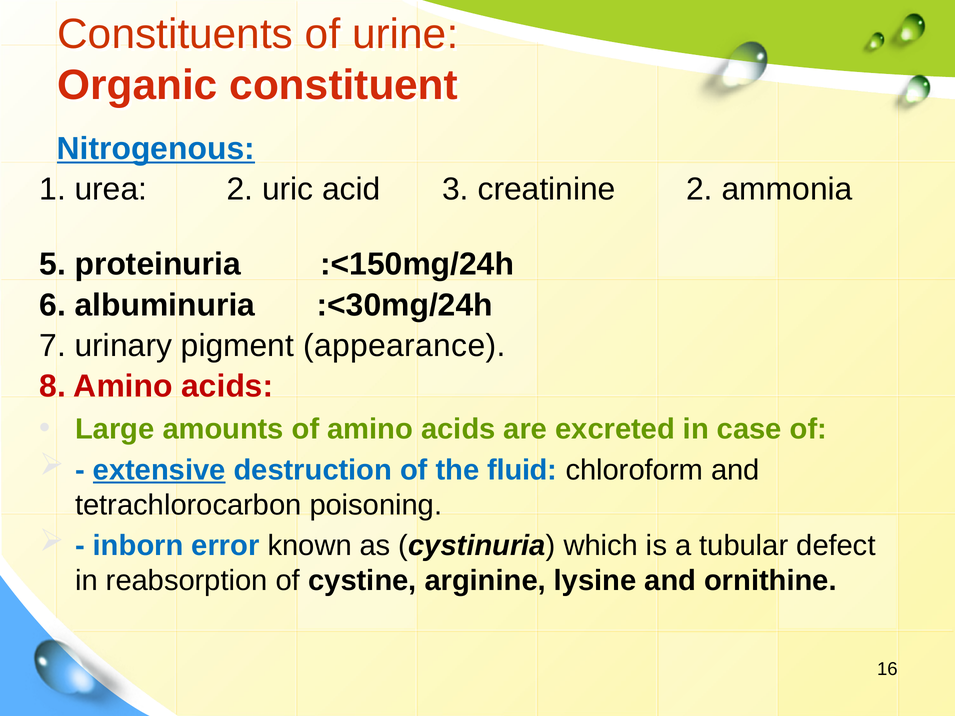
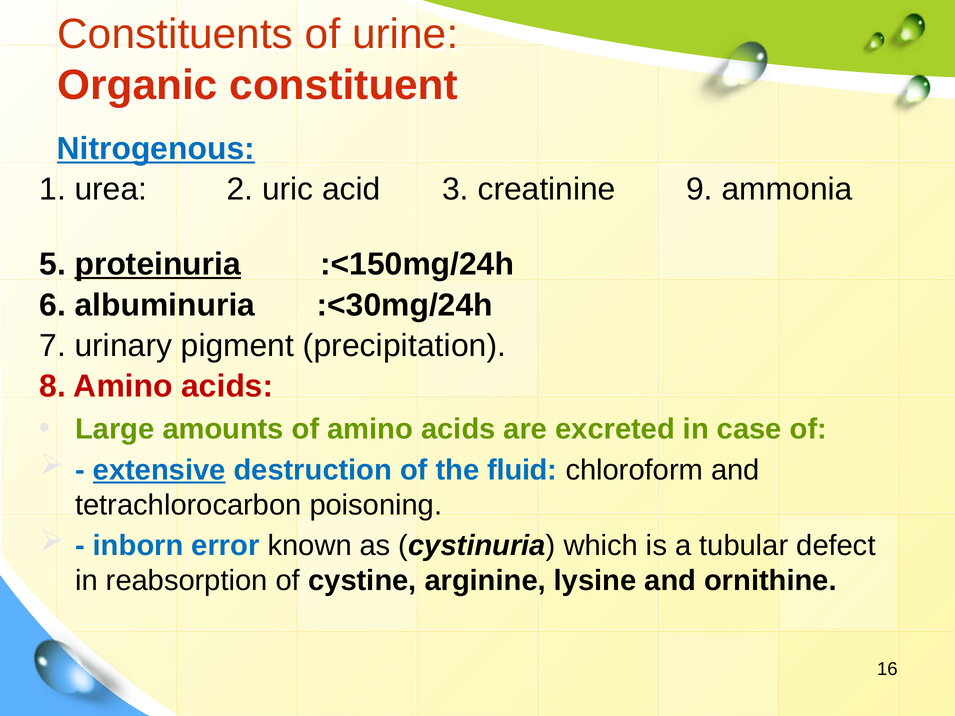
creatinine 2: 2 -> 9
proteinuria underline: none -> present
appearance: appearance -> precipitation
